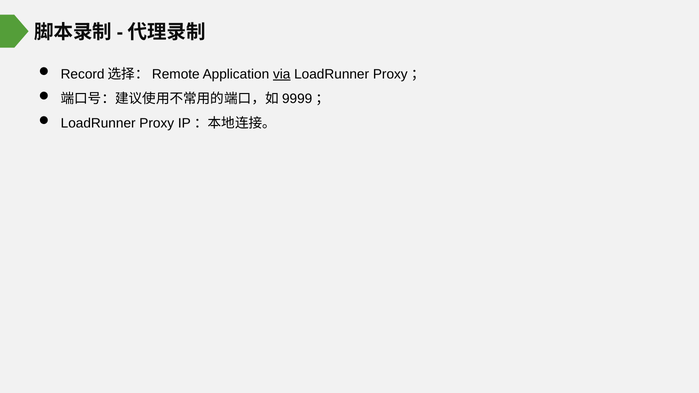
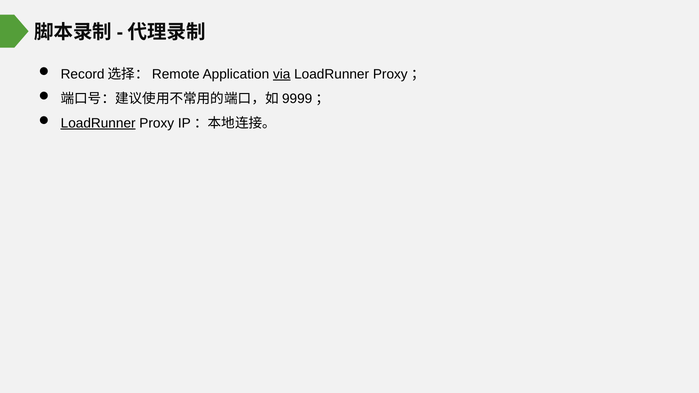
LoadRunner at (98, 123) underline: none -> present
